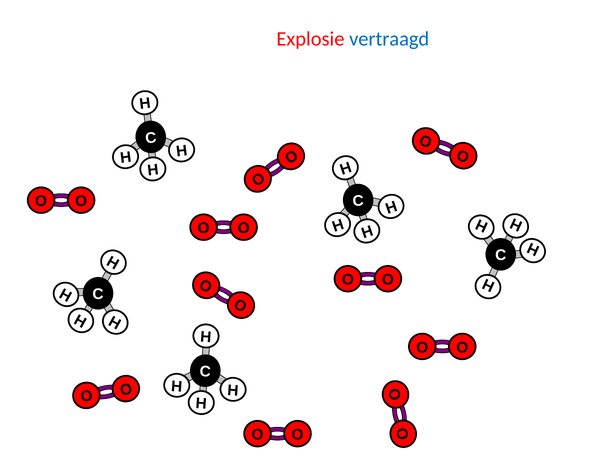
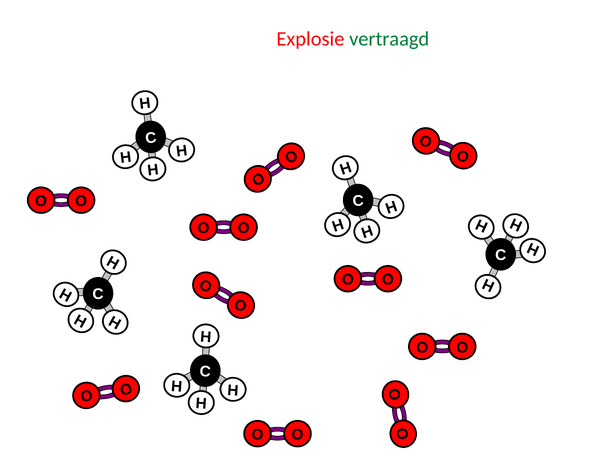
vertraagd colour: blue -> green
